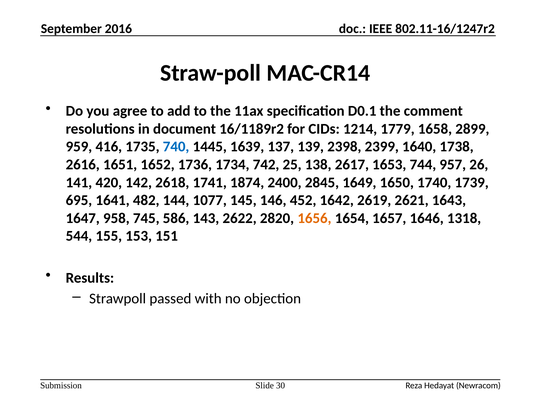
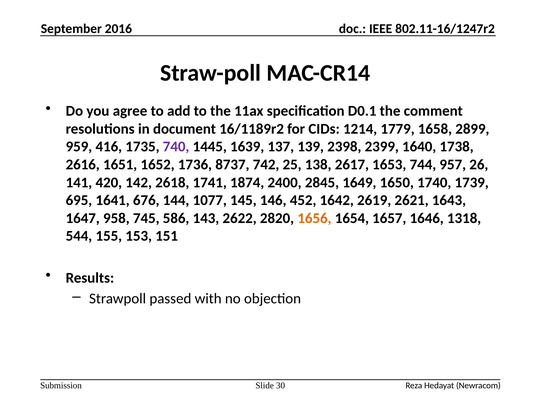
740 colour: blue -> purple
1734: 1734 -> 8737
482: 482 -> 676
